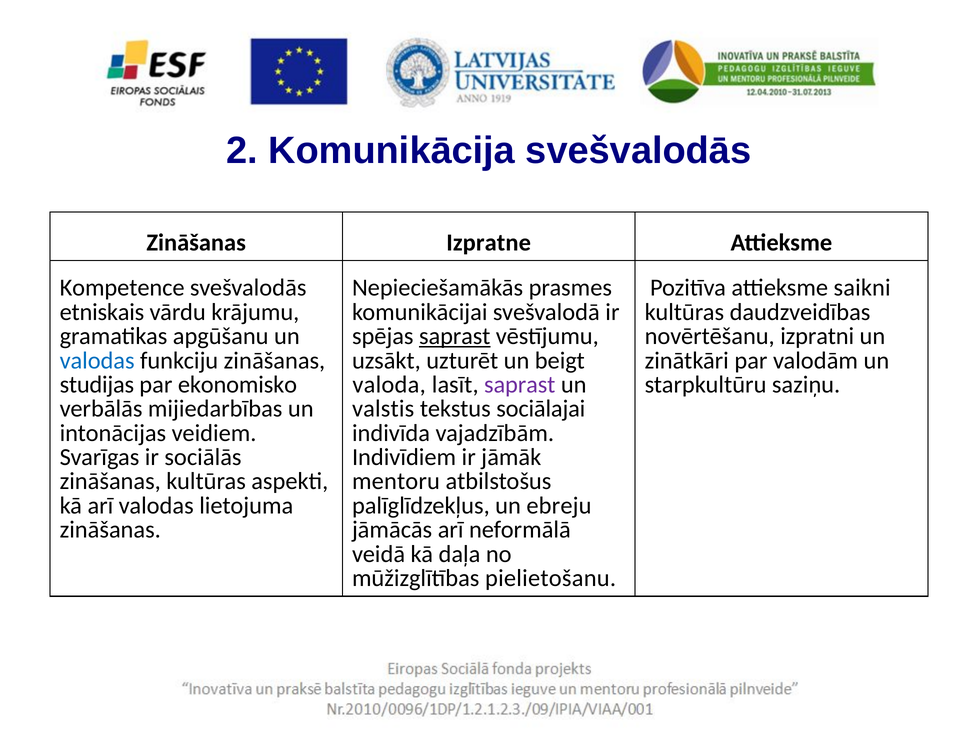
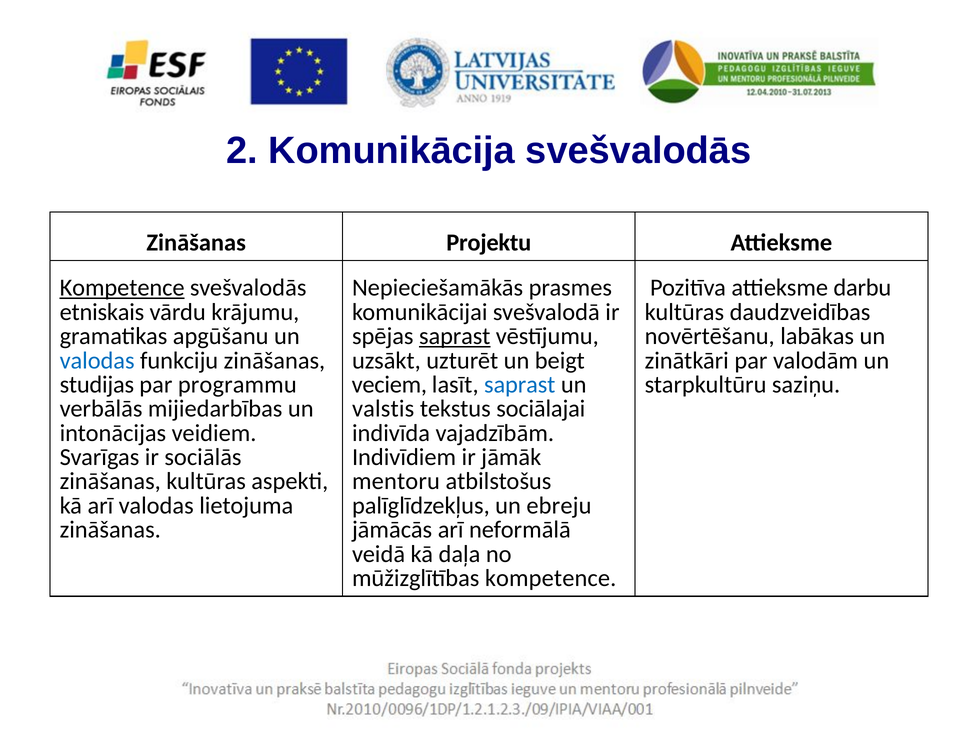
Izpratne: Izpratne -> Projektu
Kompetence at (122, 288) underline: none -> present
saikni: saikni -> darbu
izpratni: izpratni -> labākas
ekonomisko: ekonomisko -> programmu
valoda: valoda -> veciem
saprast at (520, 384) colour: purple -> blue
mūžizglītības pielietošanu: pielietošanu -> kompetence
